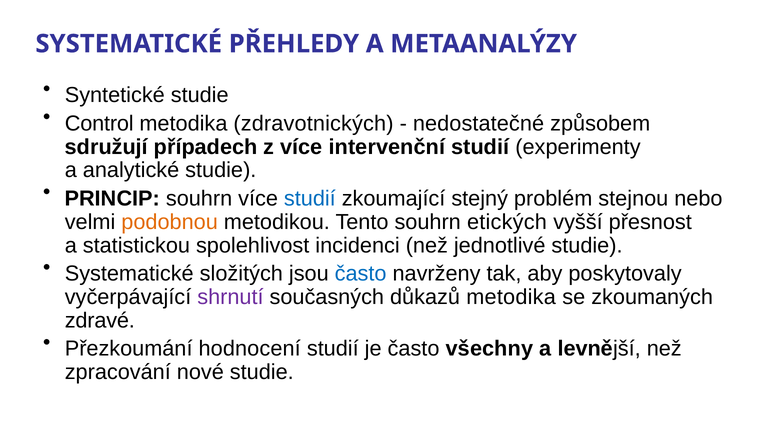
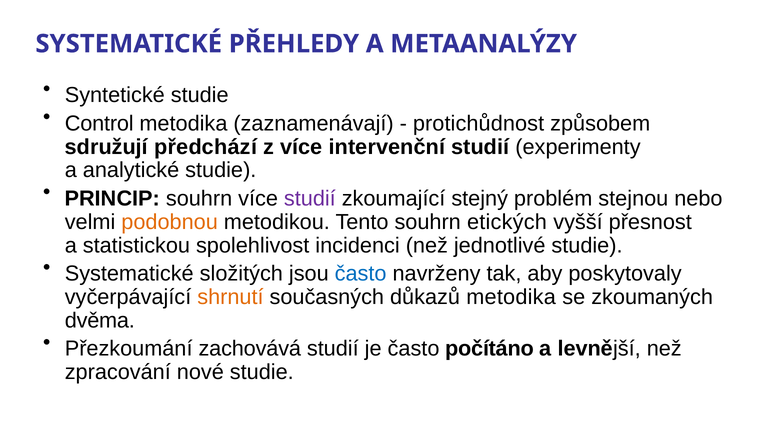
zdravotnických: zdravotnických -> zaznamenávají
nedostatečné: nedostatečné -> protichůdnost
případech: případech -> předchází
studií at (310, 198) colour: blue -> purple
shrnutí colour: purple -> orange
zdravé: zdravé -> dvěma
hodnocení: hodnocení -> zachovává
všechny: všechny -> počítáno
